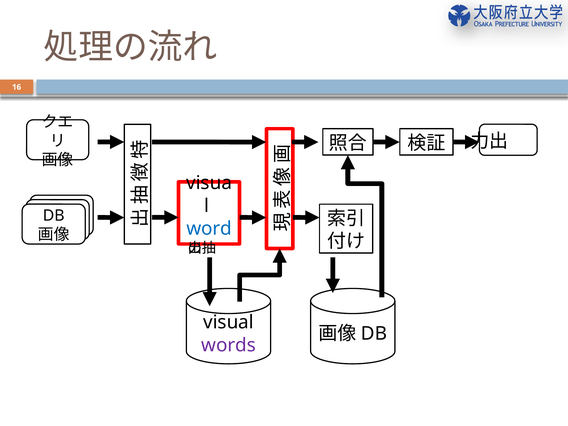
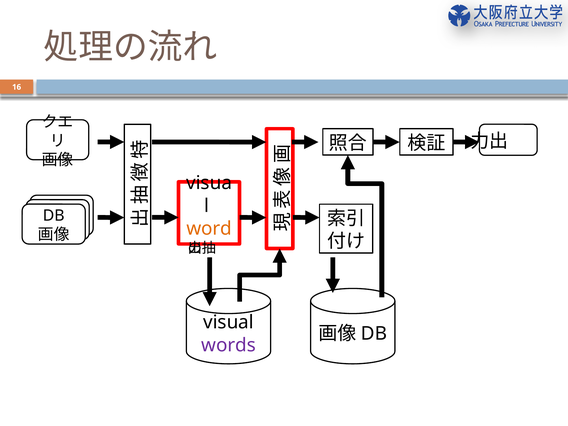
word colour: blue -> orange
